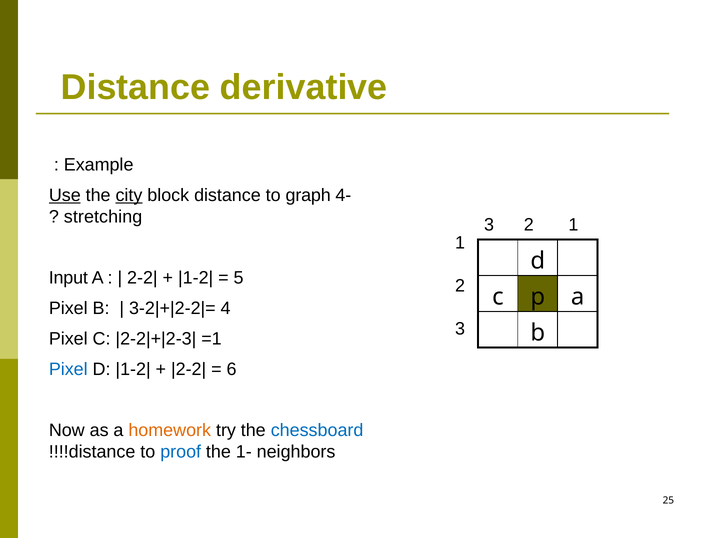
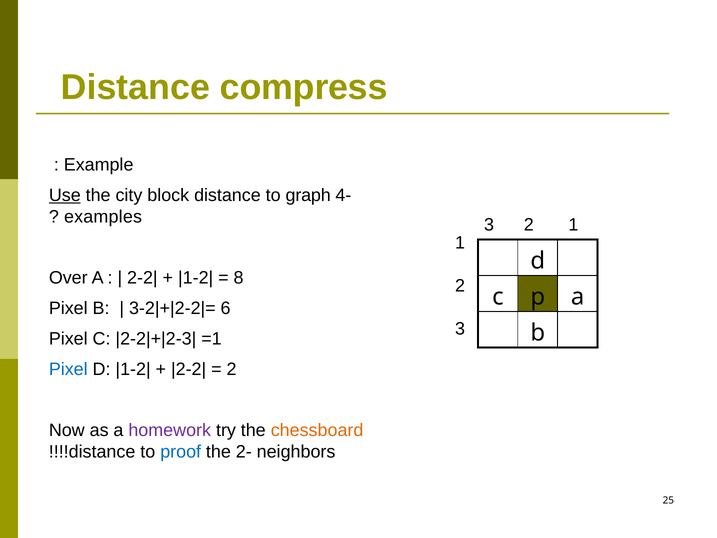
derivative: derivative -> compress
city underline: present -> none
stretching: stretching -> examples
Input: Input -> Over
5: 5 -> 8
4: 4 -> 6
6 at (232, 369): 6 -> 2
homework colour: orange -> purple
chessboard colour: blue -> orange
1-: 1- -> 2-
